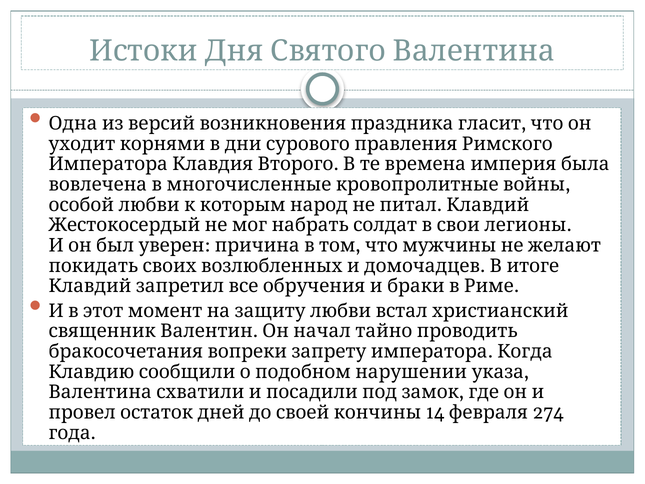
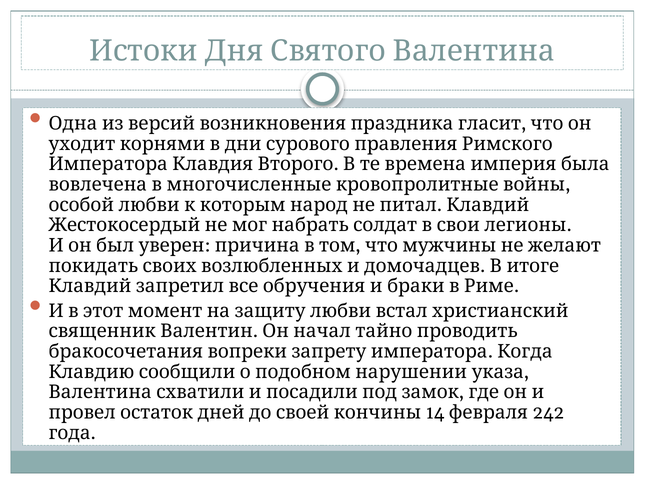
274: 274 -> 242
